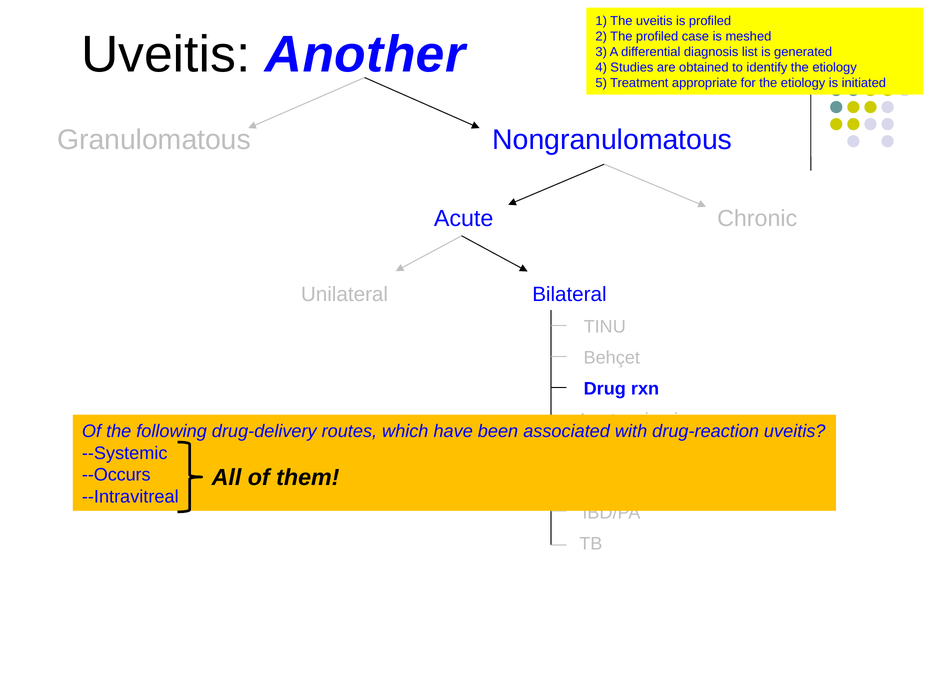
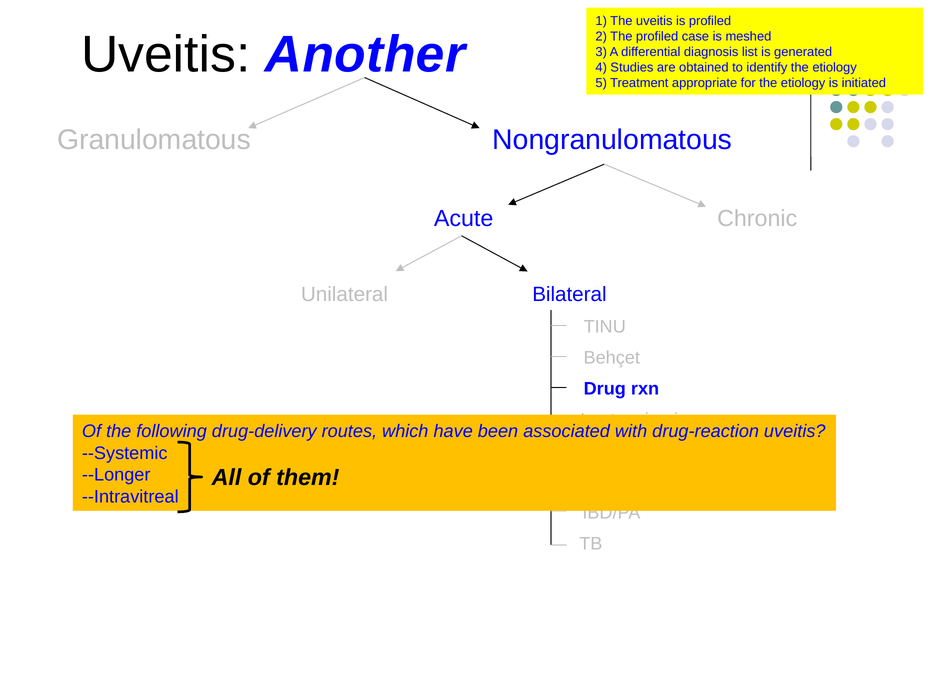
--Occurs: --Occurs -> --Longer
